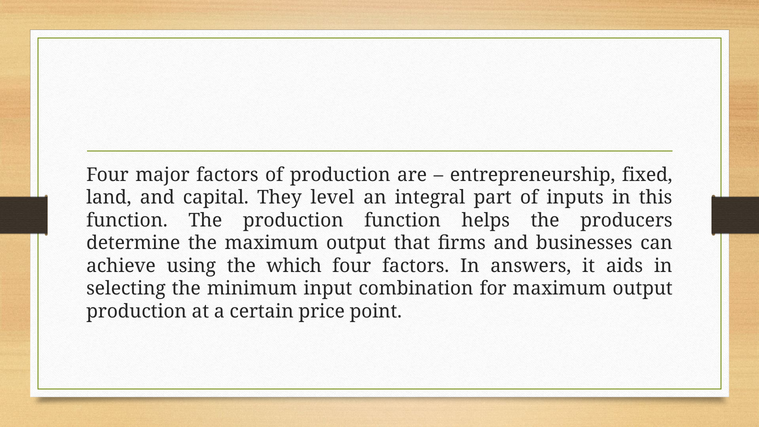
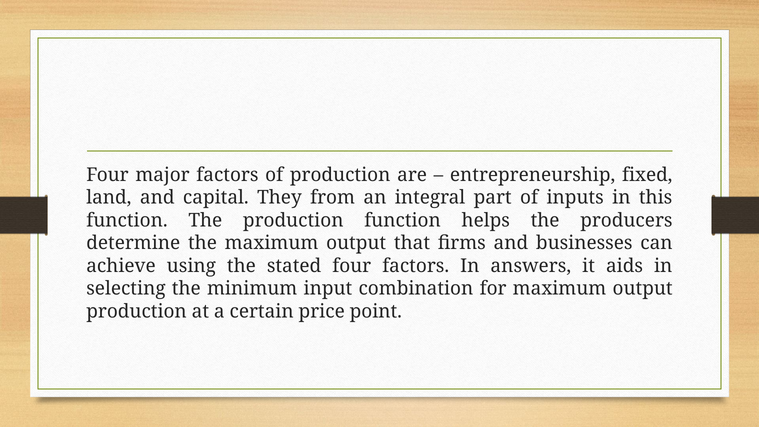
level: level -> from
which: which -> stated
